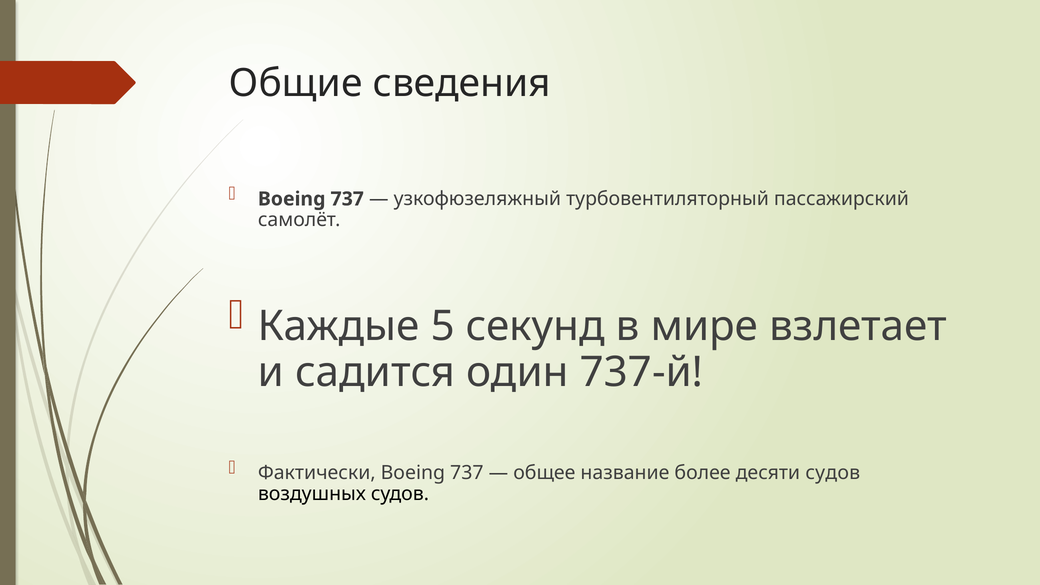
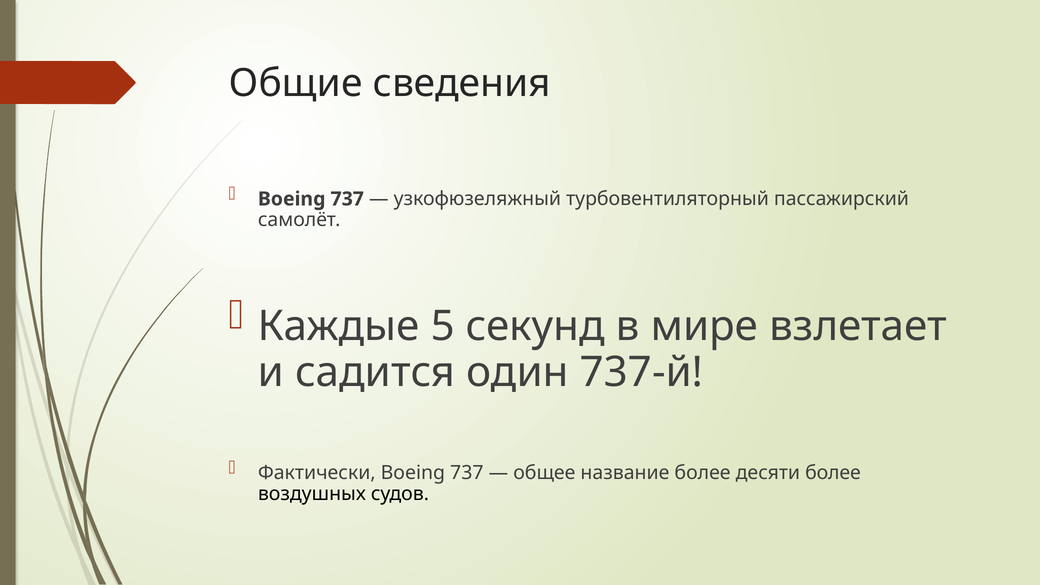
десяти судов: судов -> более
